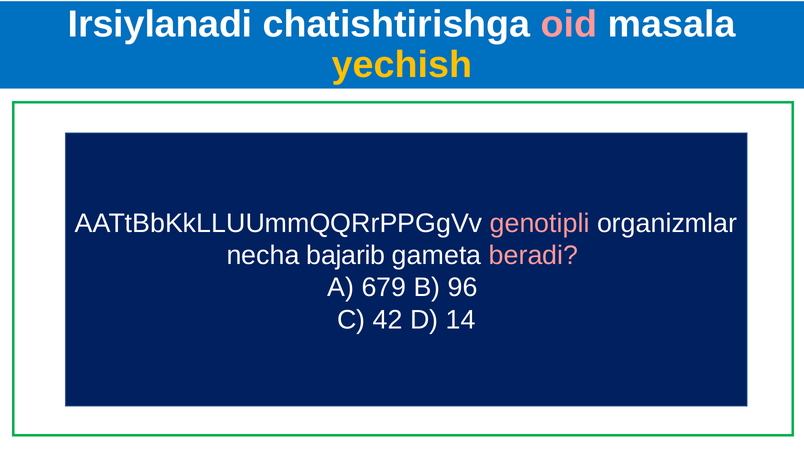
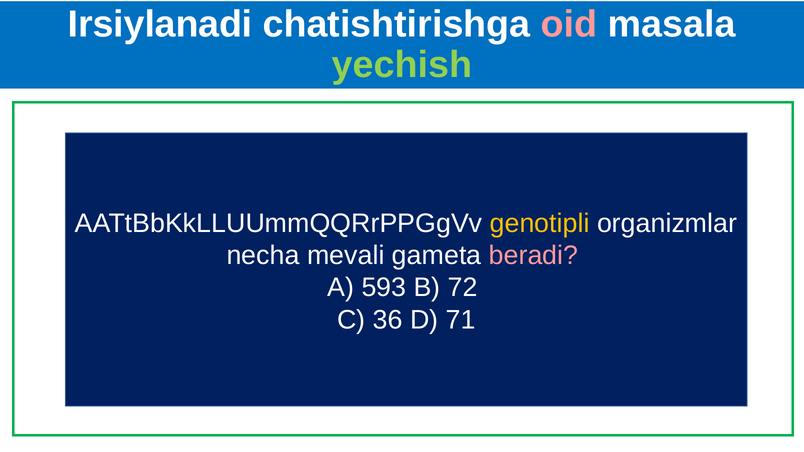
yechish colour: yellow -> light green
genotipli colour: pink -> yellow
bajarib: bajarib -> mevali
679: 679 -> 593
96: 96 -> 72
42: 42 -> 36
14: 14 -> 71
